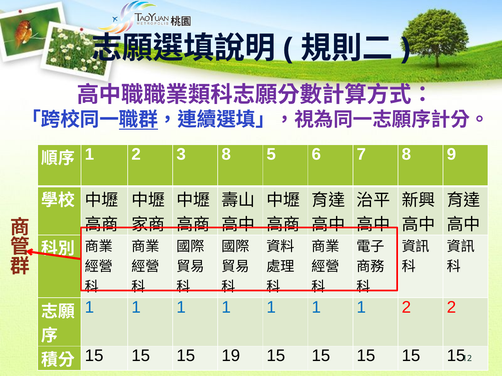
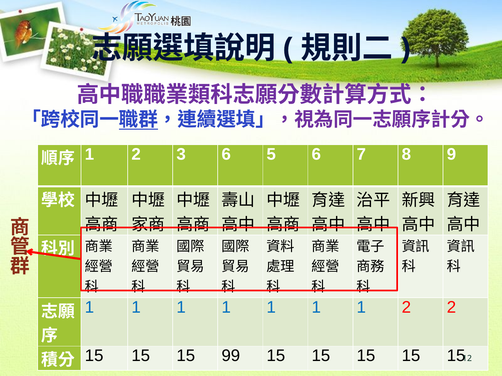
3 8: 8 -> 6
19: 19 -> 99
